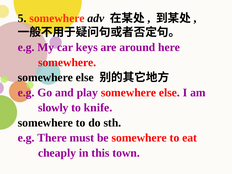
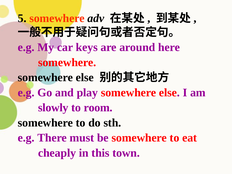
knife: knife -> room
